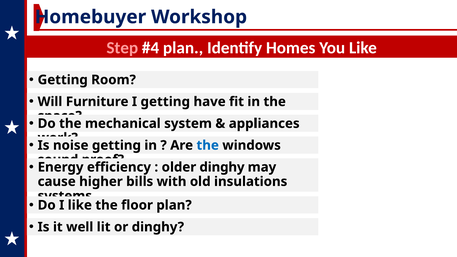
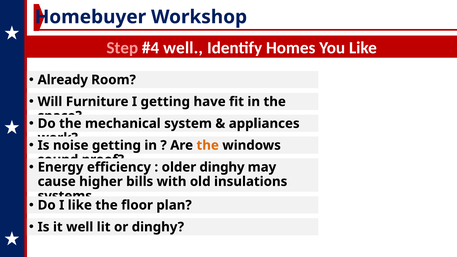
plan at (183, 48): plan -> well
Getting at (63, 80): Getting -> Already
the at (208, 145) colour: blue -> orange
